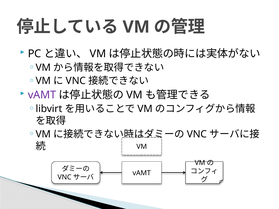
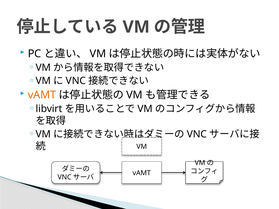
vAMT at (42, 95) colour: purple -> orange
